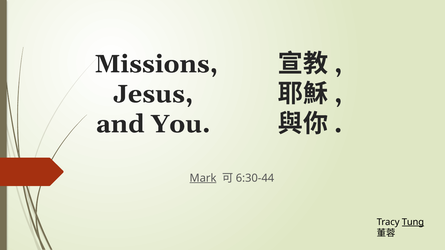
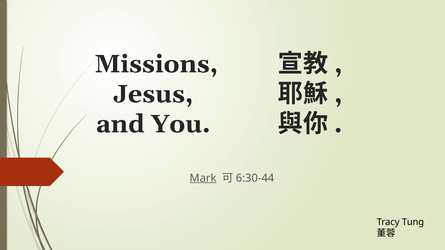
Tung underline: present -> none
